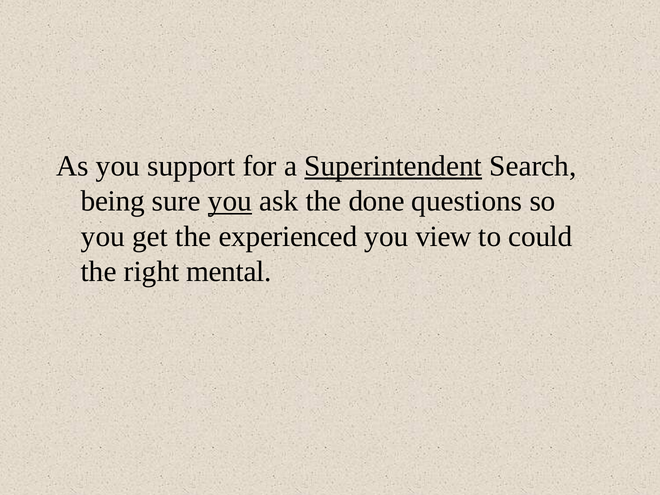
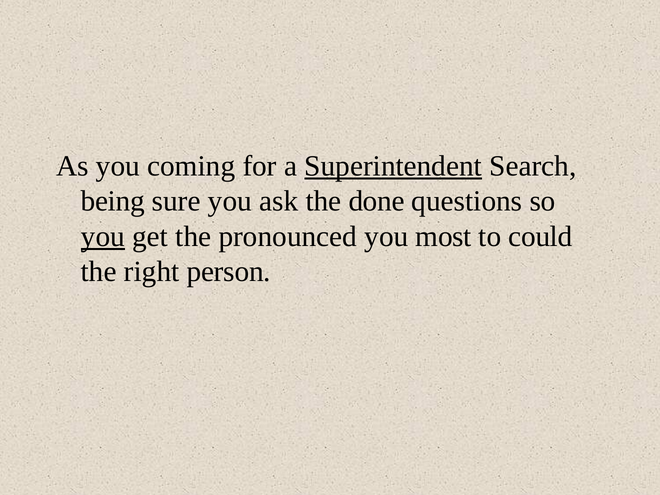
support: support -> coming
you at (230, 201) underline: present -> none
you at (103, 236) underline: none -> present
experienced: experienced -> pronounced
view: view -> most
mental: mental -> person
